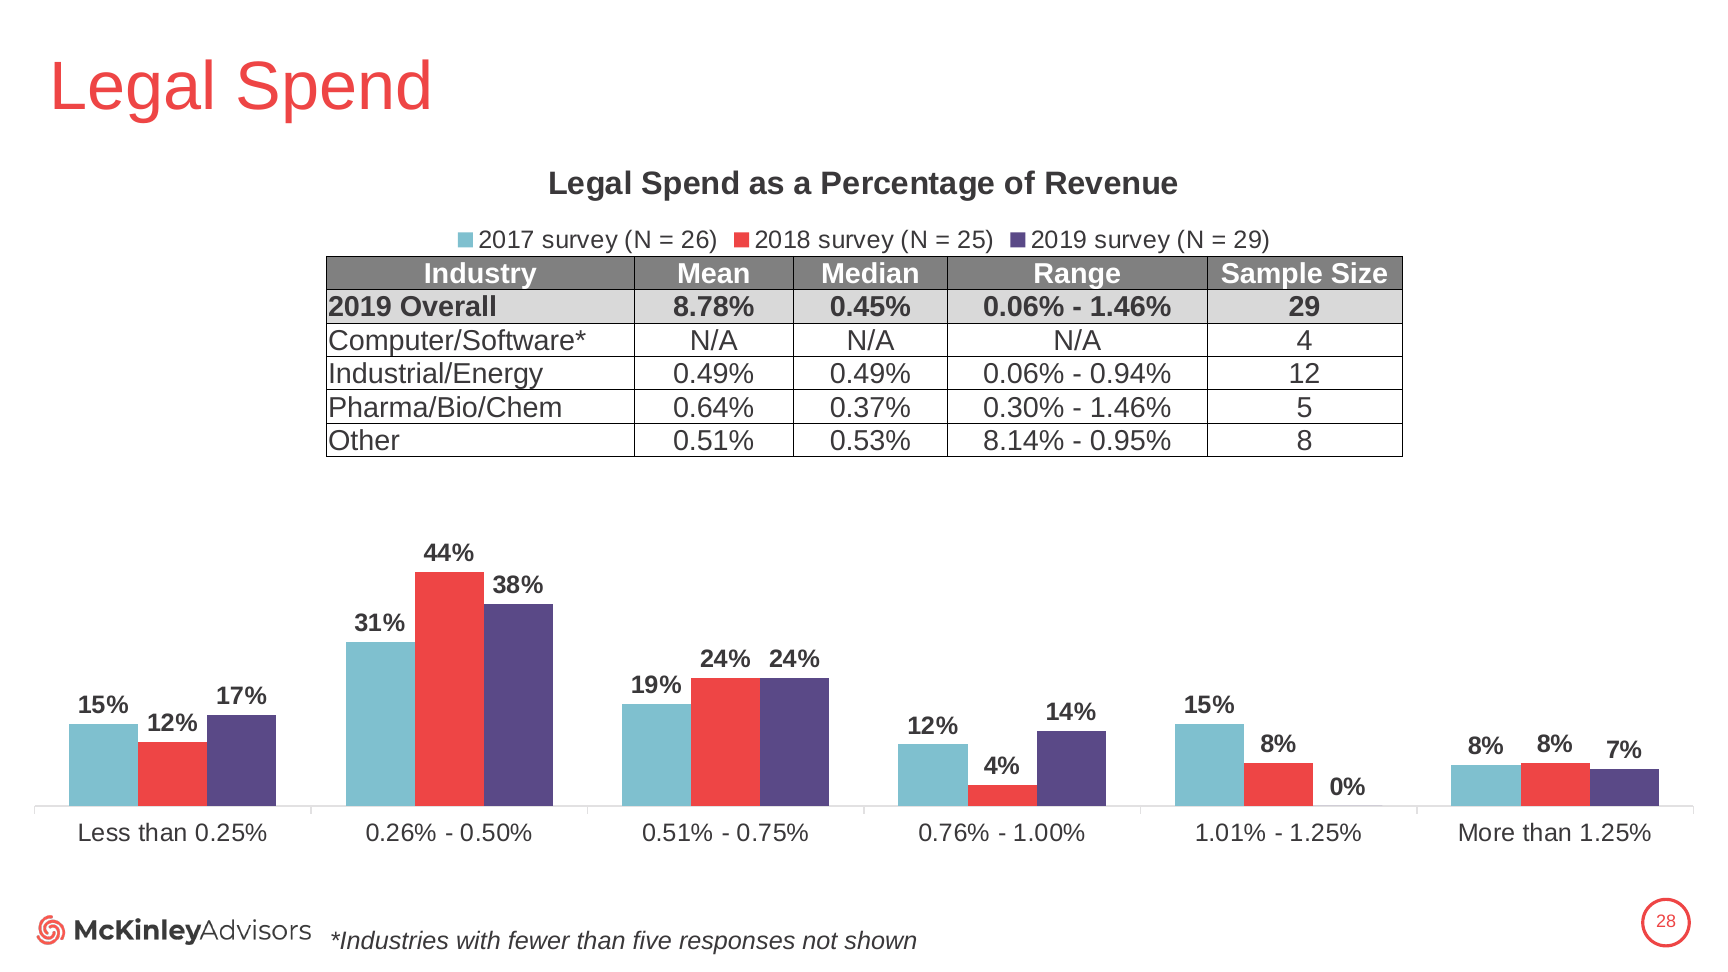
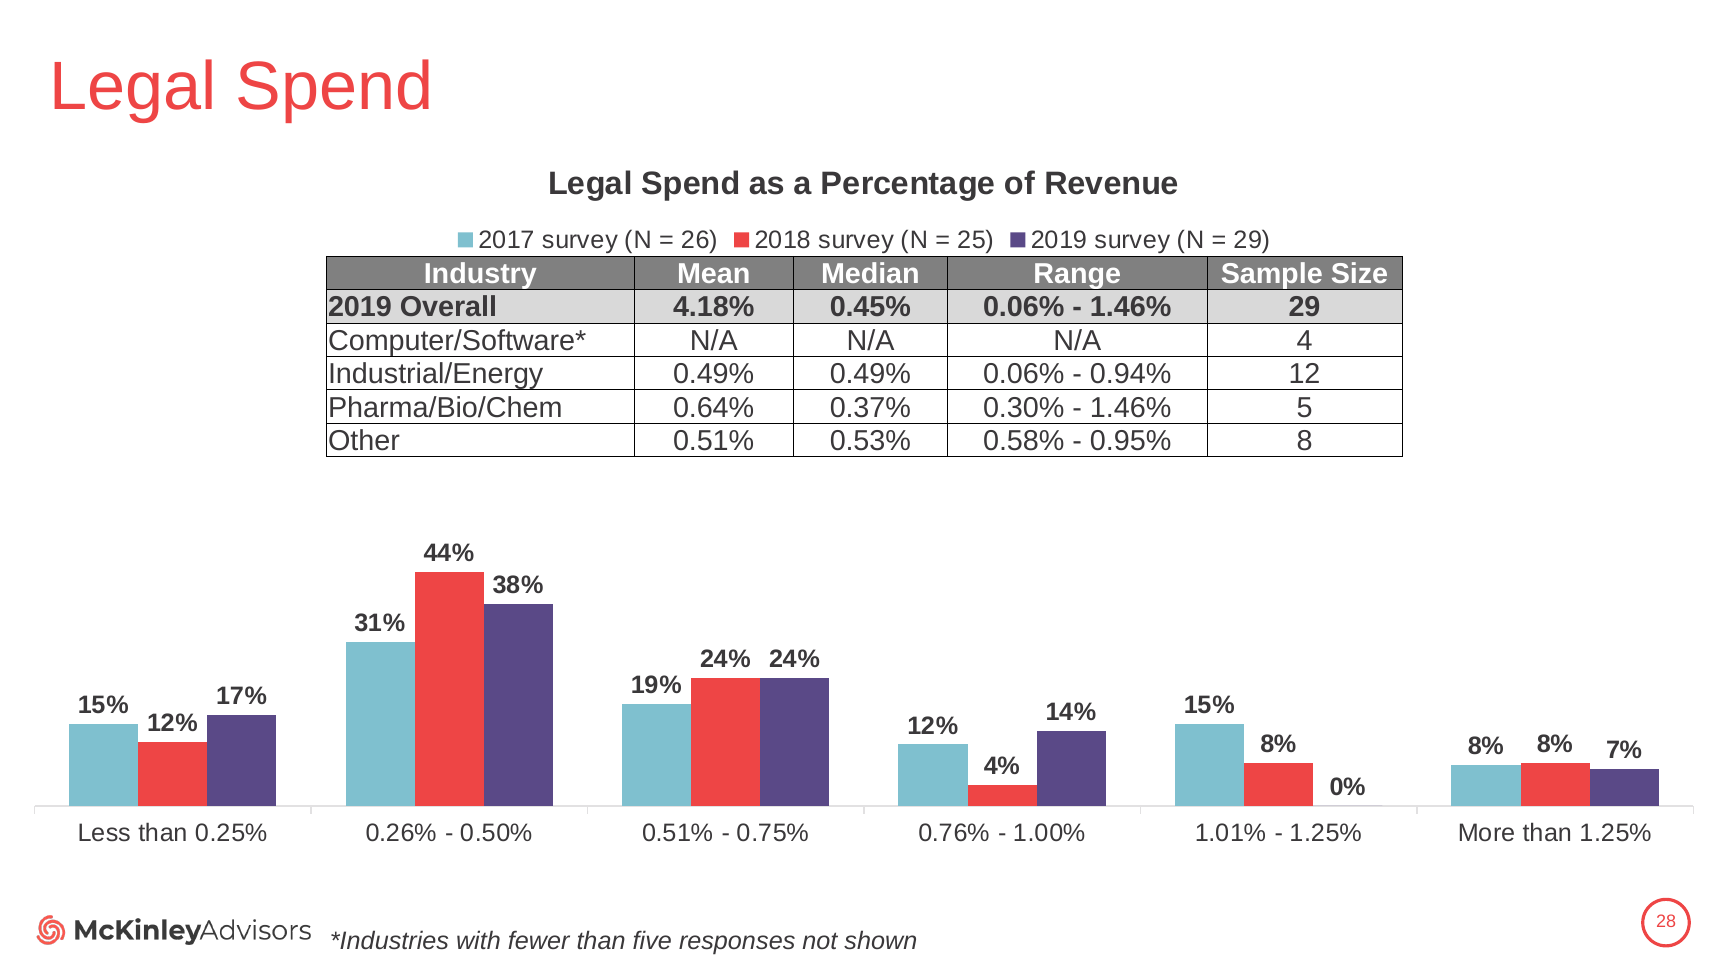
8.78%: 8.78% -> 4.18%
8.14%: 8.14% -> 0.58%
